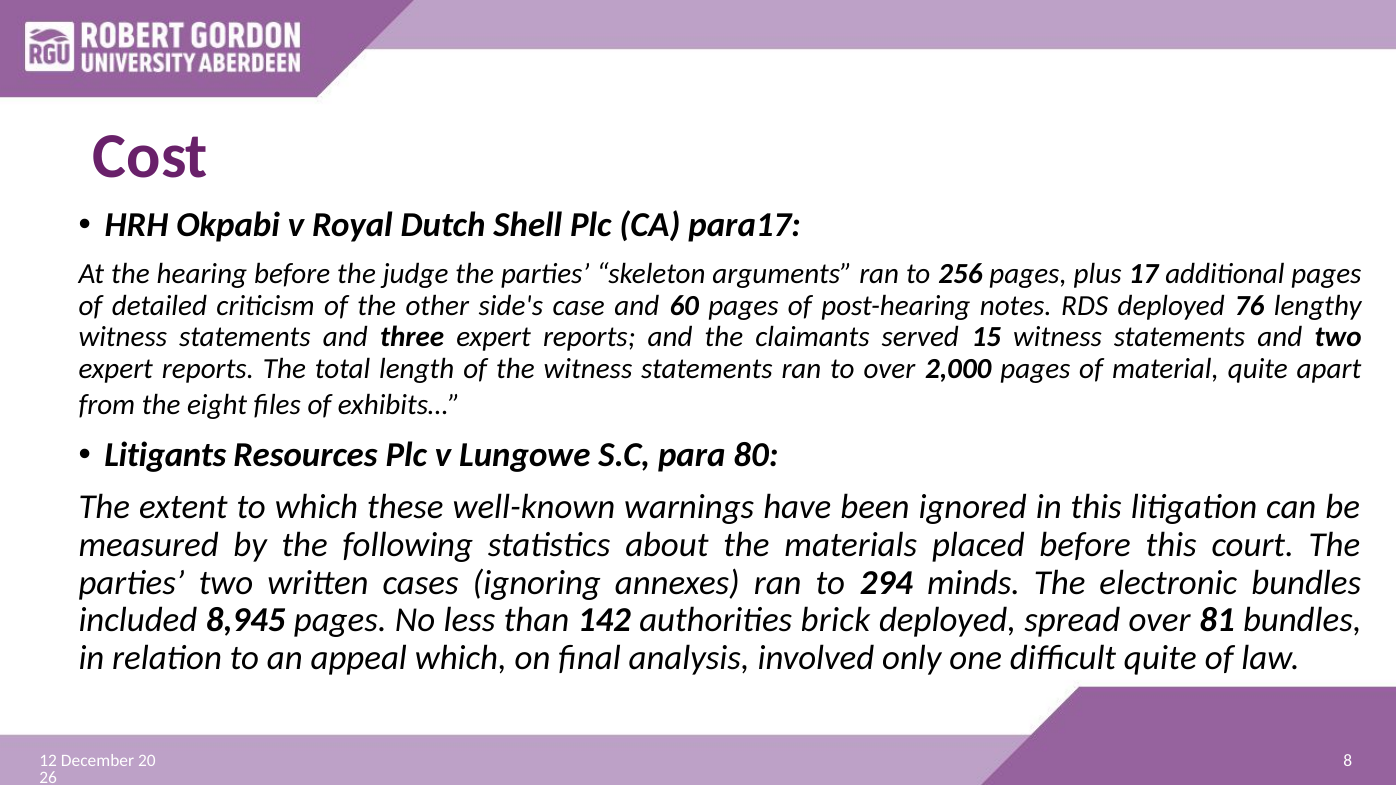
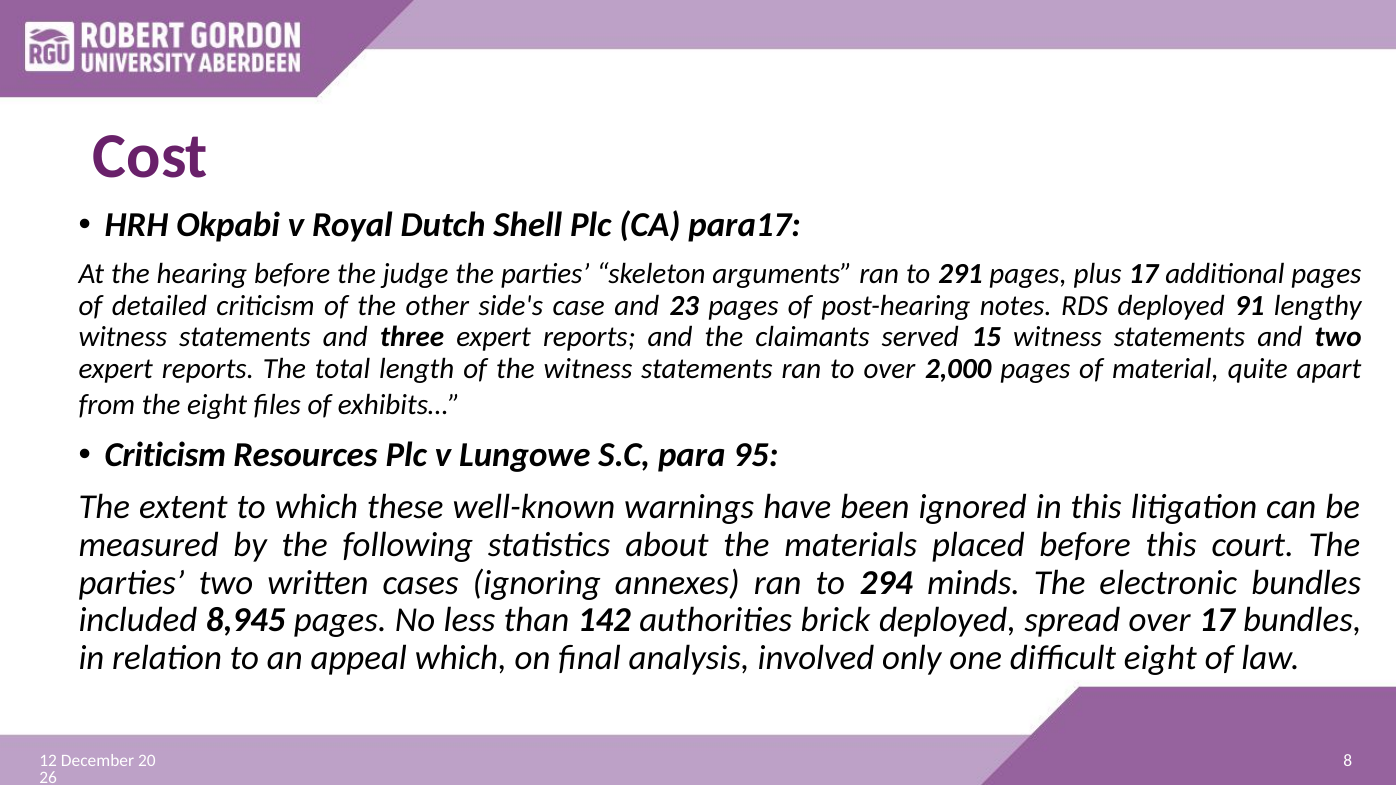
256: 256 -> 291
60: 60 -> 23
76: 76 -> 91
Litigants at (165, 455): Litigants -> Criticism
80: 80 -> 95
over 81: 81 -> 17
difficult quite: quite -> eight
